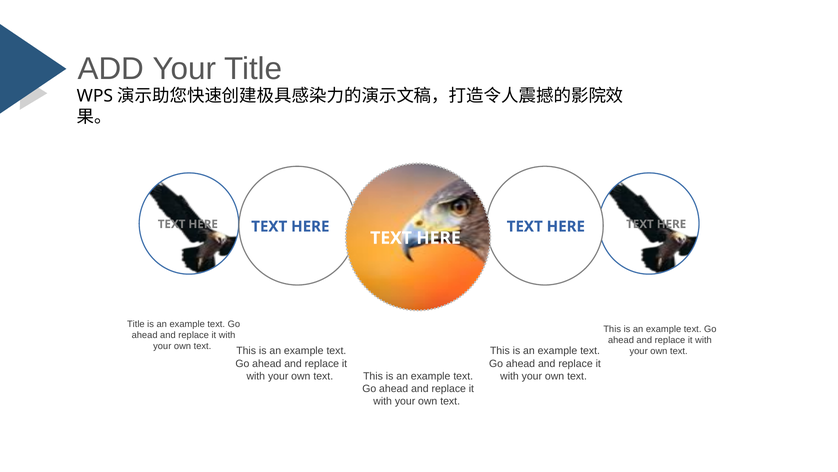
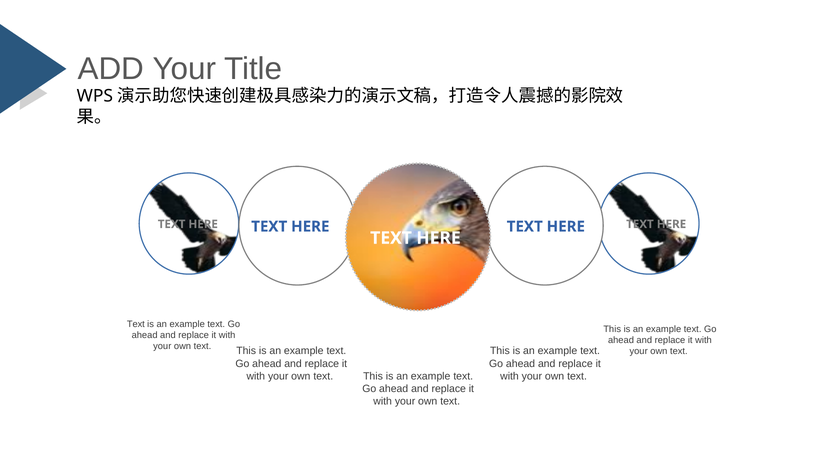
Title at (136, 324): Title -> Text
